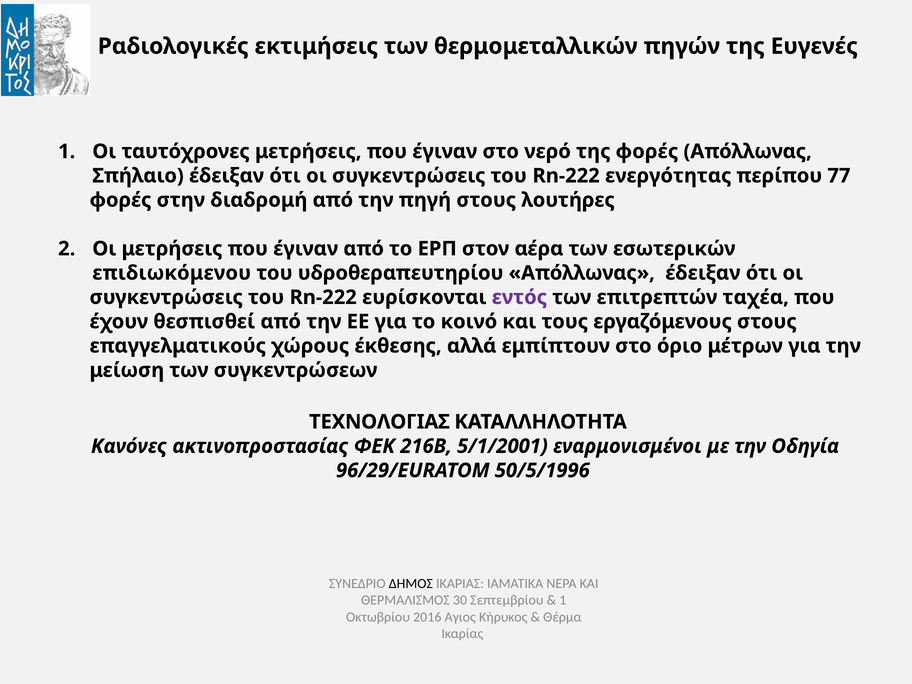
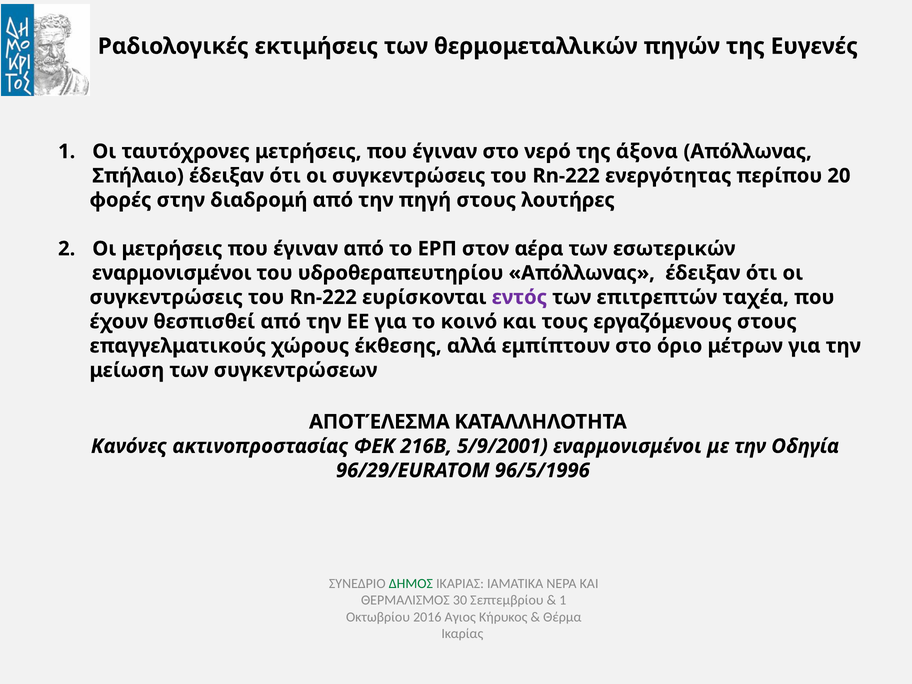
της φορές: φορές -> άξονα
77: 77 -> 20
επιδιωκόμενου at (172, 273): επιδιωκόμενου -> εναρμονισμένοι
ΤΕΧΝΟΛΟΓΙΑΣ: ΤΕΧΝΟΛΟΓΙΑΣ -> ΑΠΟΤΈΛΕΣΜΑ
5/1/2001: 5/1/2001 -> 5/9/2001
50/5/1996: 50/5/1996 -> 96/5/1996
ΔΗΜΟΣ colour: black -> green
